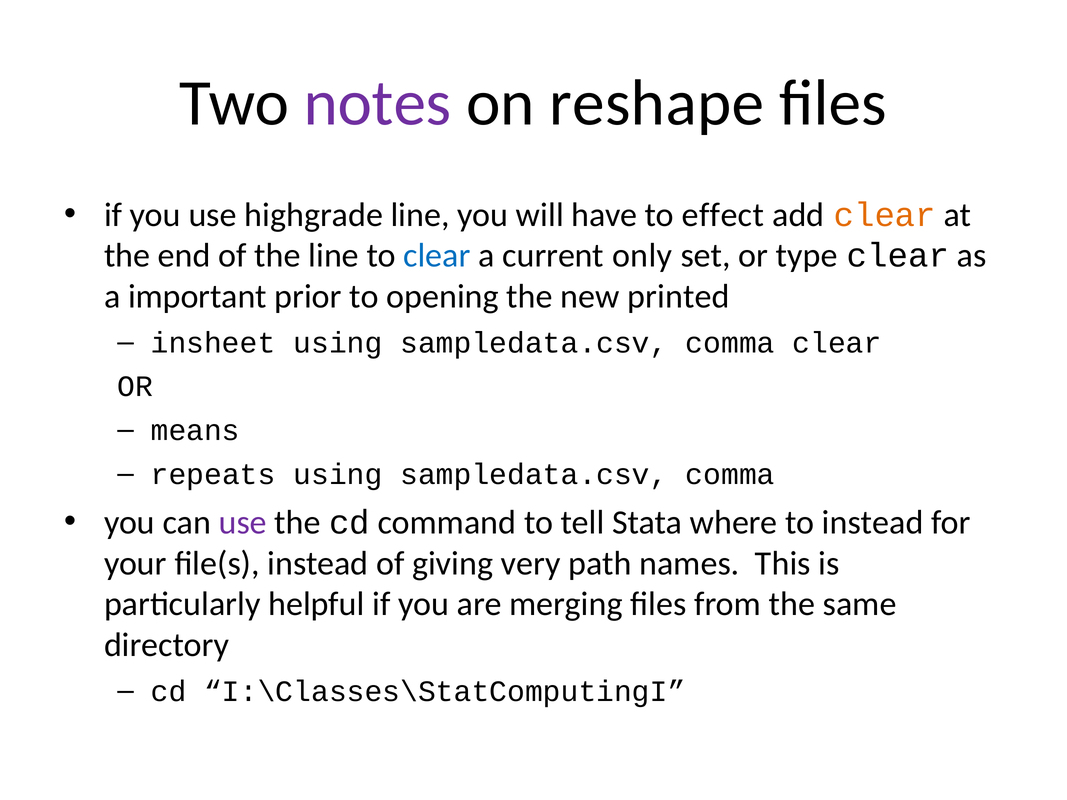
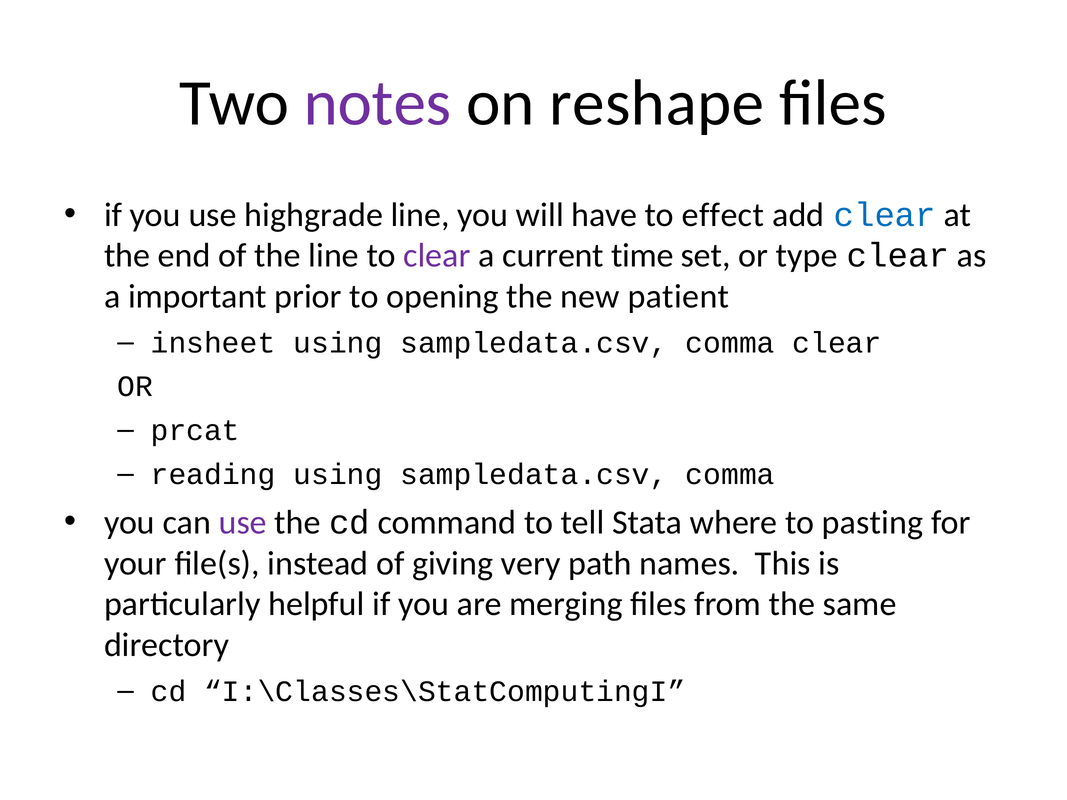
clear at (885, 215) colour: orange -> blue
clear at (437, 256) colour: blue -> purple
only: only -> time
printed: printed -> patient
means: means -> prcat
repeats: repeats -> reading
to instead: instead -> pasting
